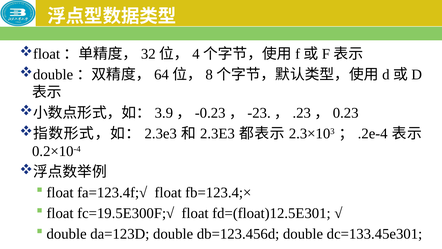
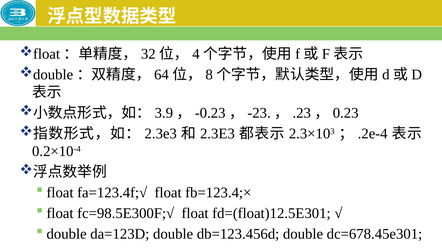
fc=19.5E300F;√: fc=19.5E300F;√ -> fc=98.5E300F;√
dc=133.45e301: dc=133.45e301 -> dc=678.45e301
